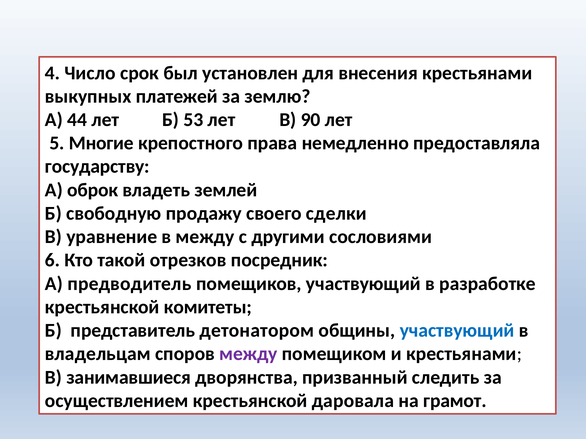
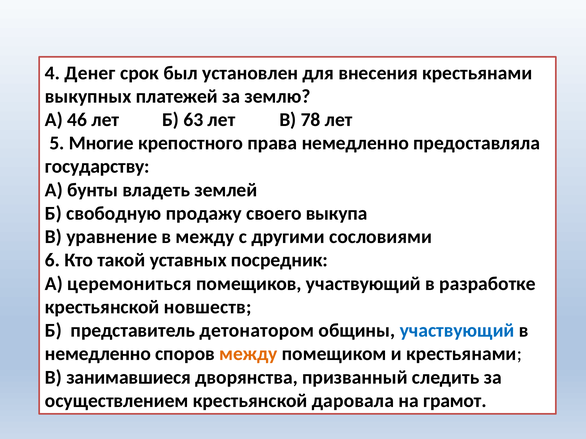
Число: Число -> Денег
44: 44 -> 46
53: 53 -> 63
90: 90 -> 78
оброк: оброк -> бунты
сделки: сделки -> выкупа
отрезков: отрезков -> уставных
предводитель: предводитель -> церемониться
комитеты: комитеты -> новшеств
владельцам at (98, 354): владельцам -> немедленно
между at (248, 354) colour: purple -> orange
